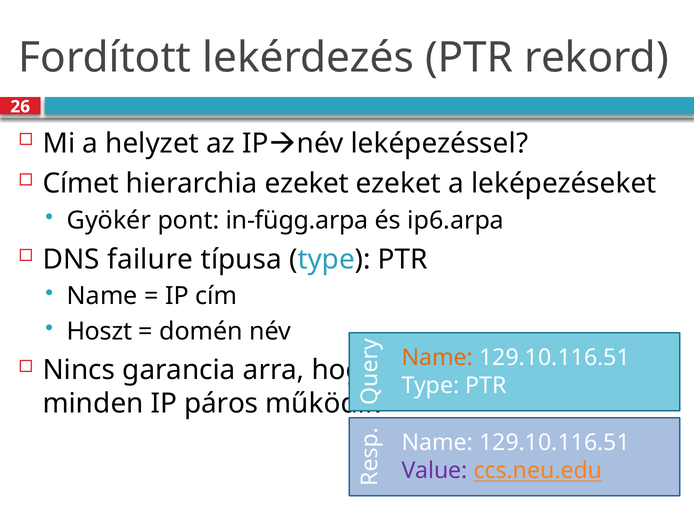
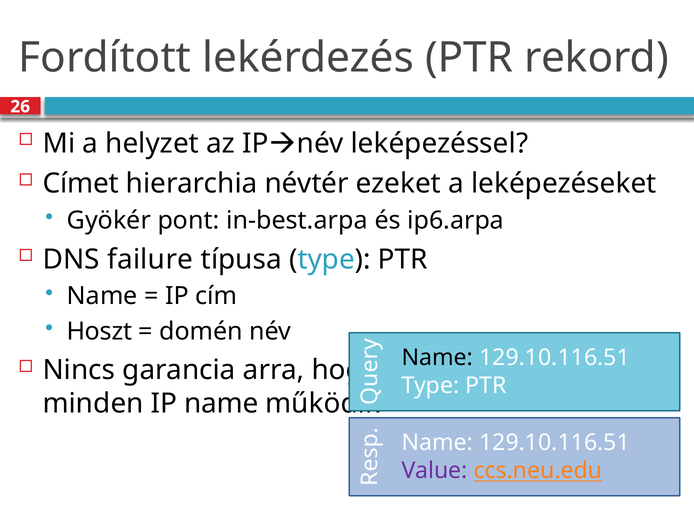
hierarchia ezeket: ezeket -> névtér
in-függ.arpa: in-függ.arpa -> in-best.arpa
Name at (437, 358) colour: orange -> black
IP páros: páros -> name
